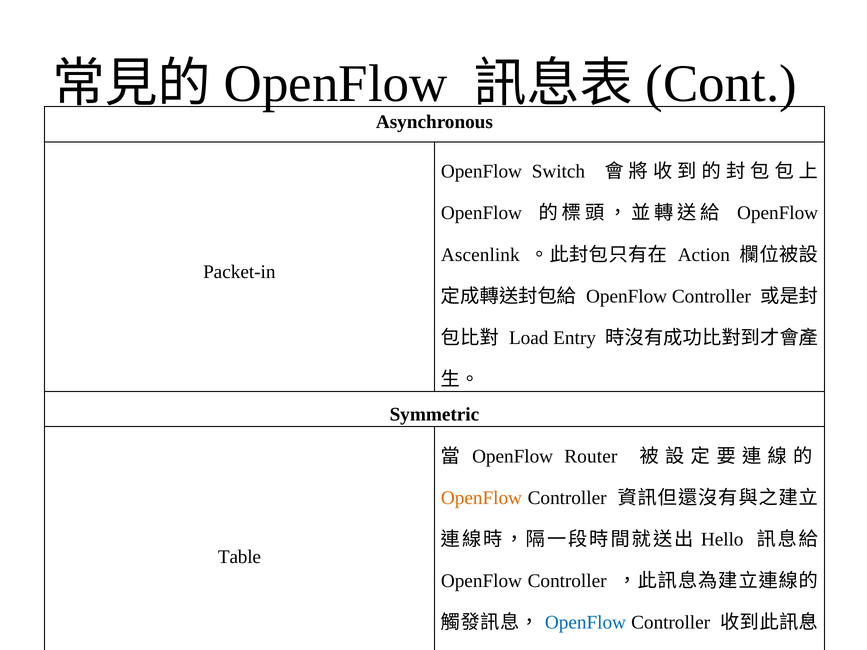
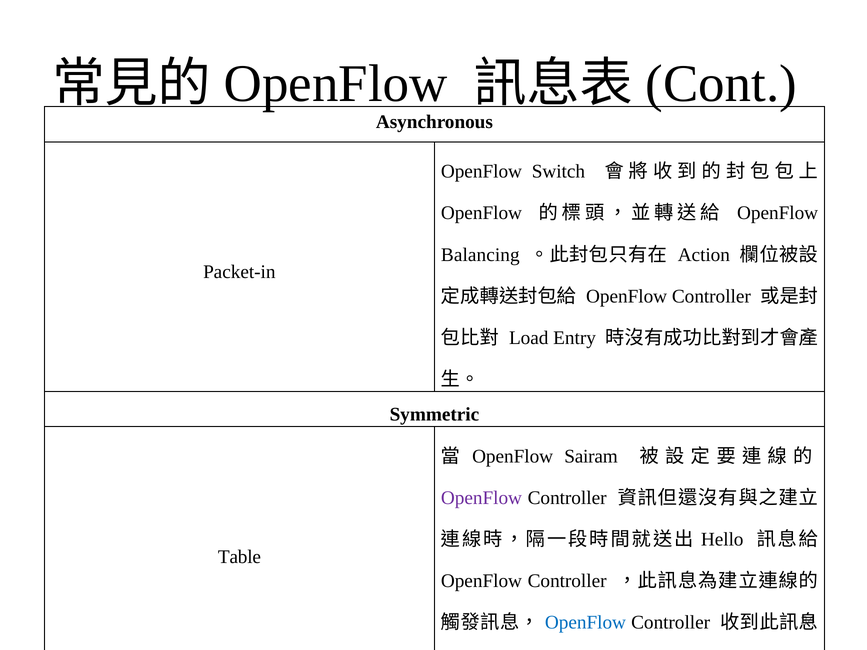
Ascenlink: Ascenlink -> Balancing
Router: Router -> Sairam
OpenFlow at (481, 498) colour: orange -> purple
